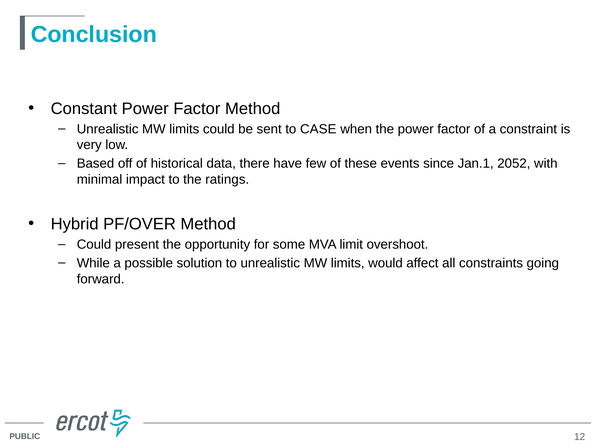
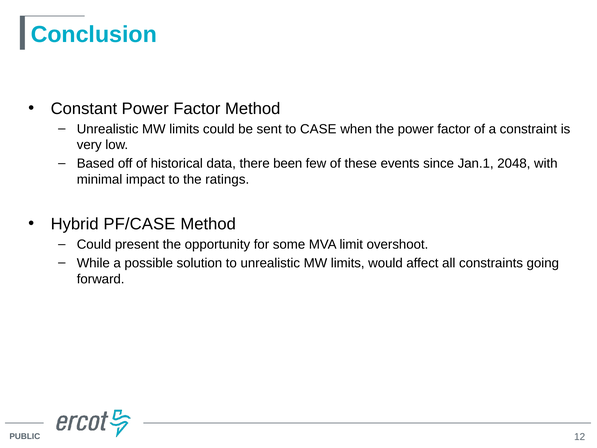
have: have -> been
2052: 2052 -> 2048
PF/OVER: PF/OVER -> PF/CASE
